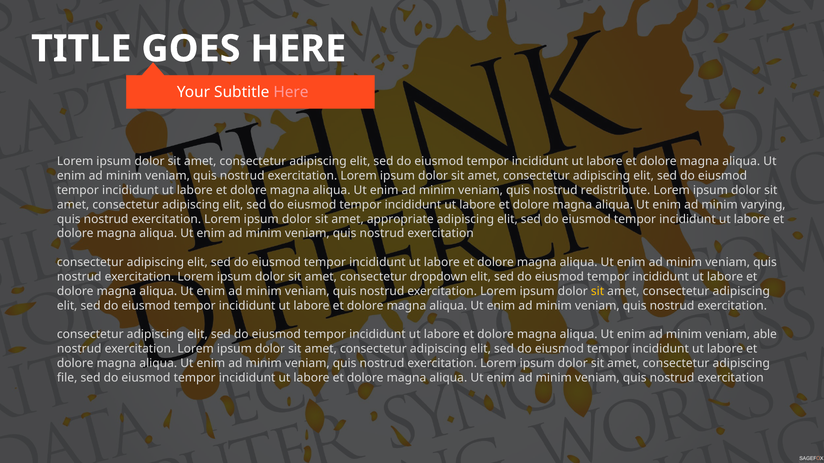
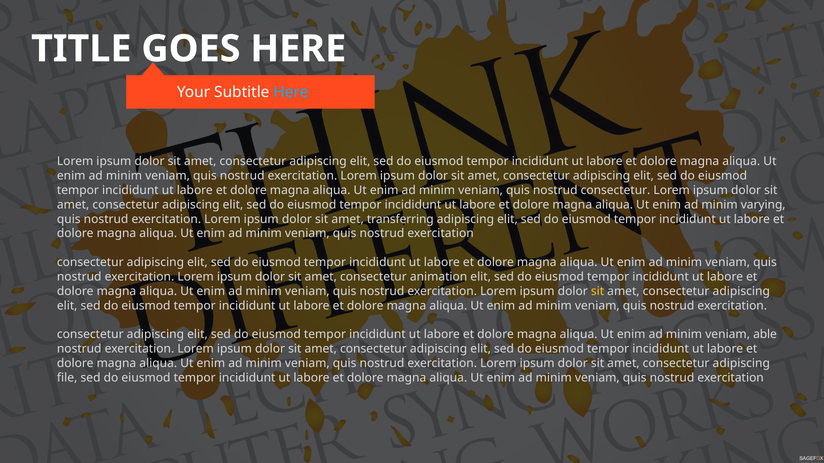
Here at (291, 92) colour: pink -> light blue
nostrud redistribute: redistribute -> consectetur
appropriate: appropriate -> transferring
dropdown: dropdown -> animation
